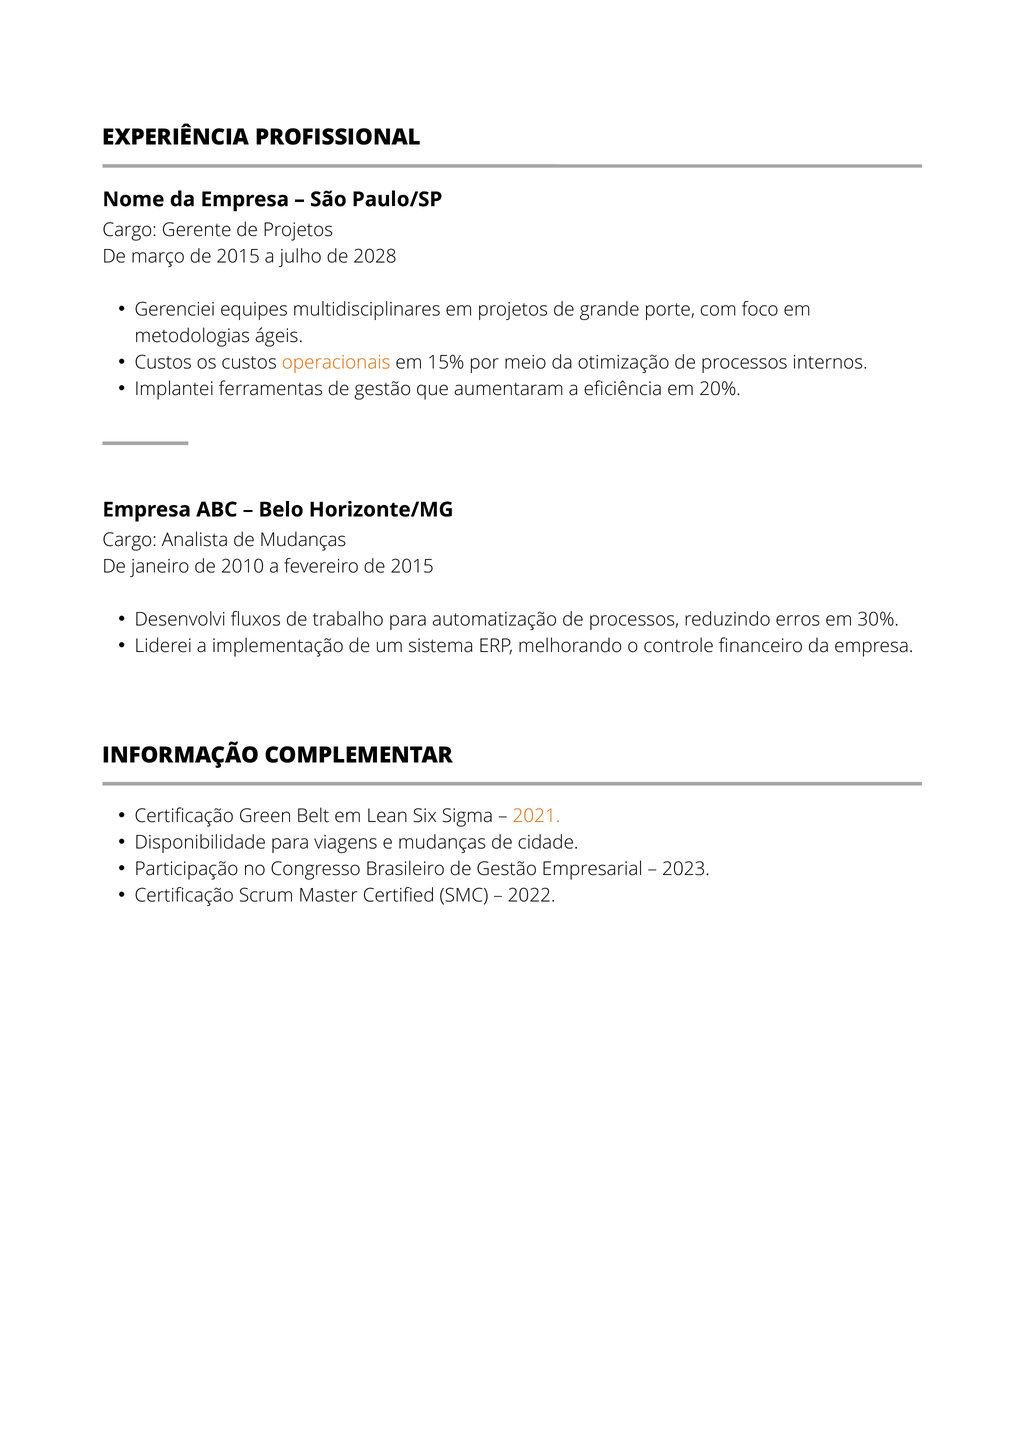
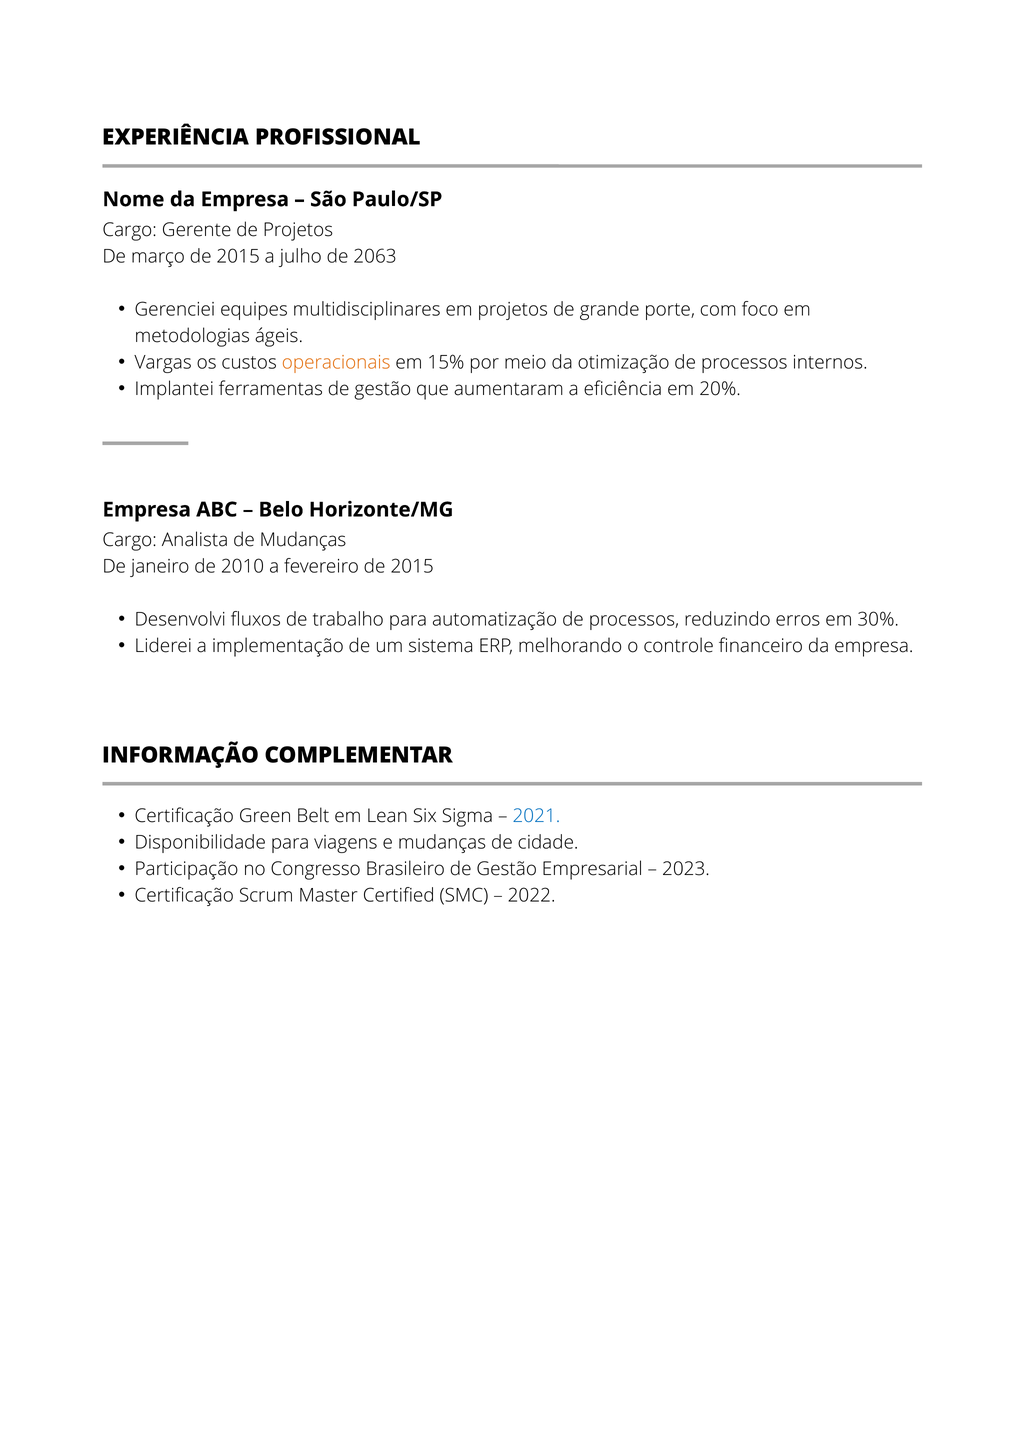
2028: 2028 -> 2063
Custos at (163, 362): Custos -> Vargas
2021 colour: orange -> blue
